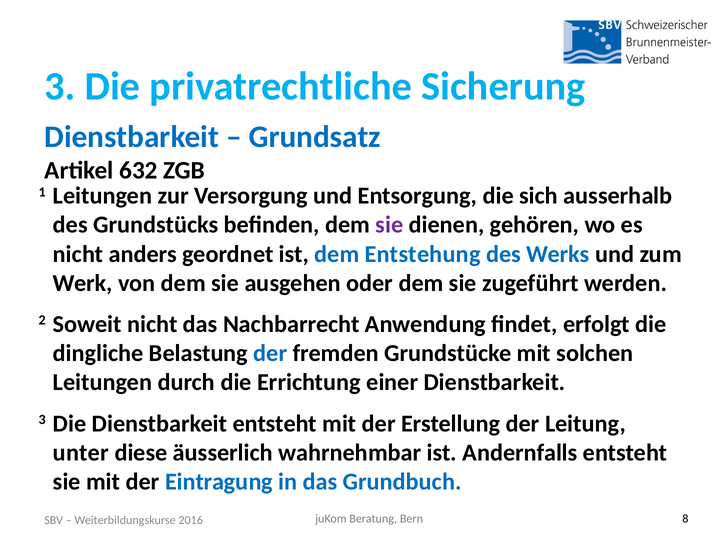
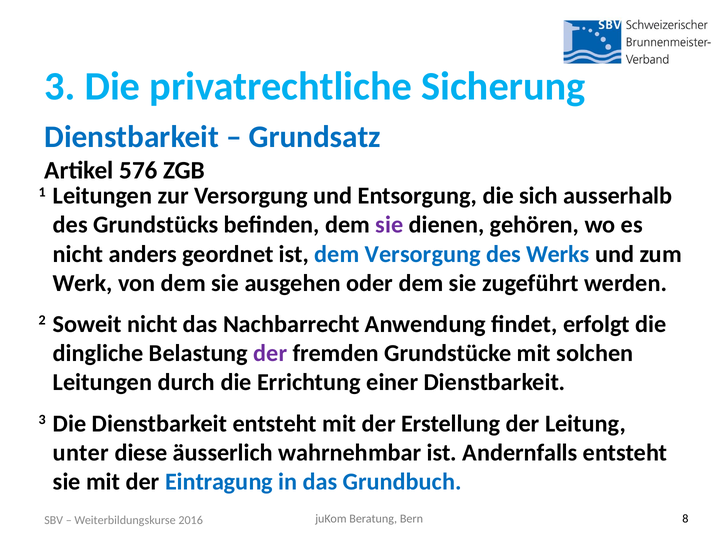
632: 632 -> 576
dem Entstehung: Entstehung -> Versorgung
der at (270, 353) colour: blue -> purple
